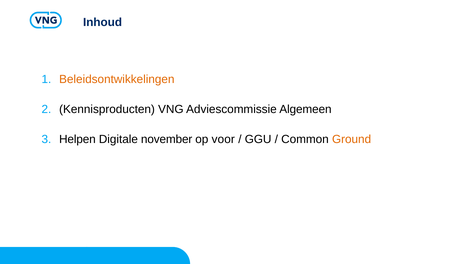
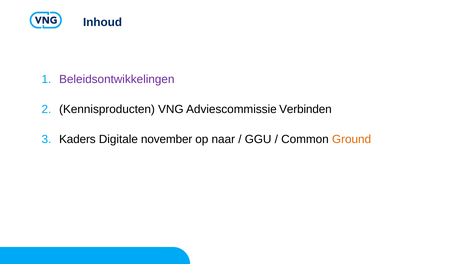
Beleidsontwikkelingen colour: orange -> purple
Algemeen: Algemeen -> Verbinden
Helpen: Helpen -> Kaders
voor: voor -> naar
